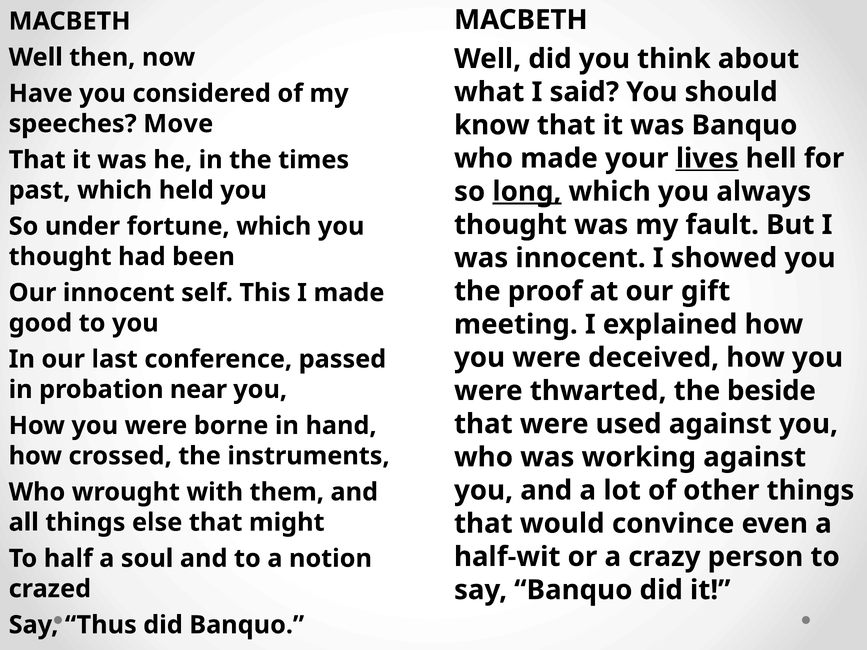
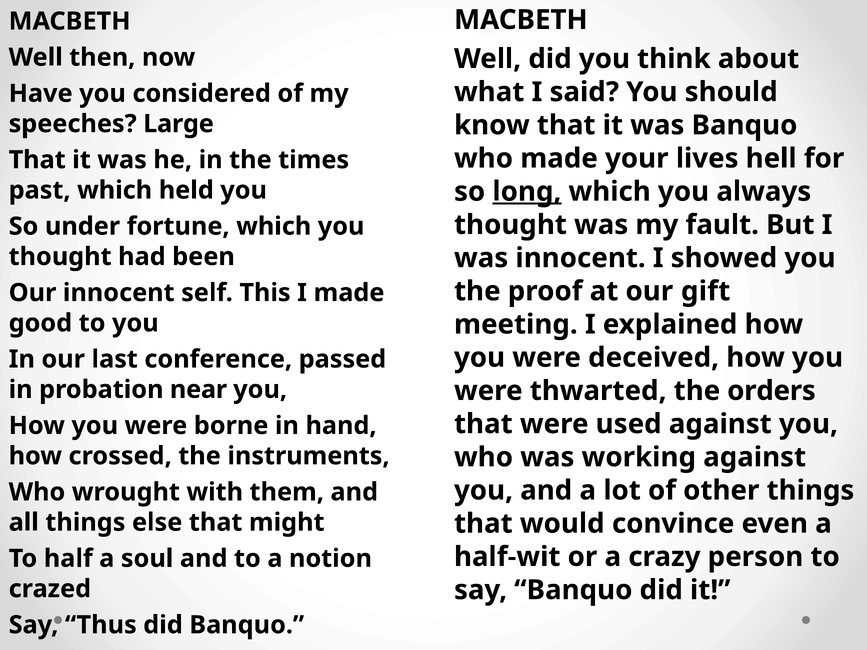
Move: Move -> Large
lives underline: present -> none
beside: beside -> orders
